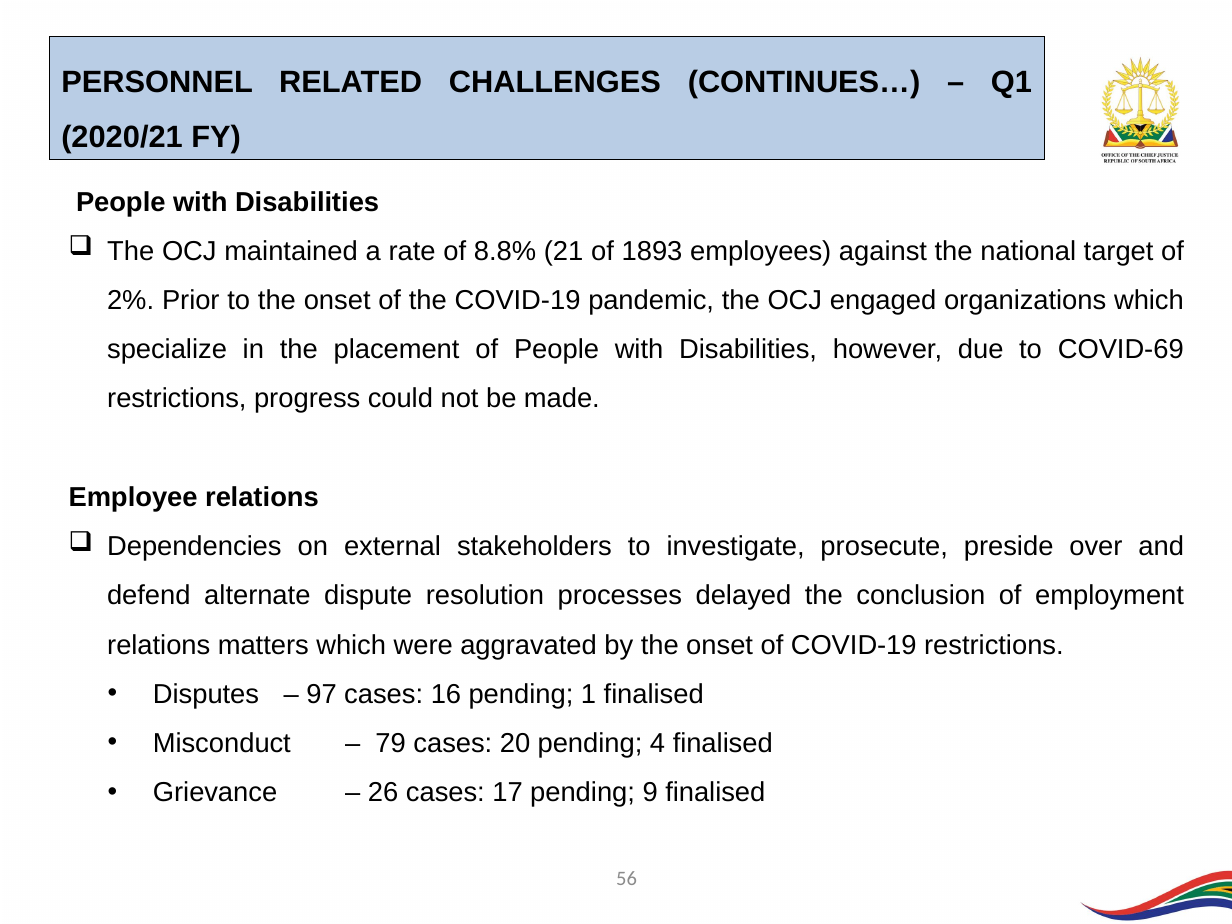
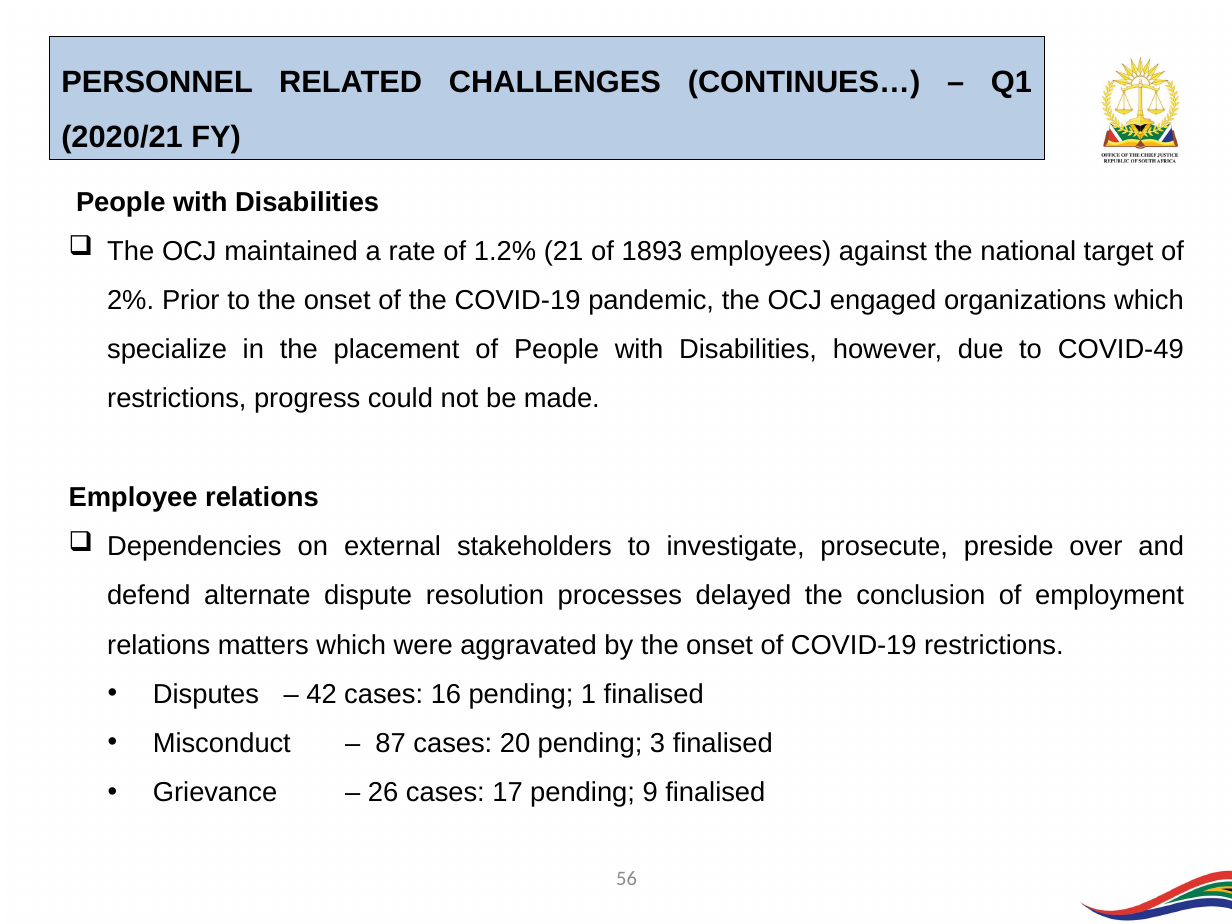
8.8%: 8.8% -> 1.2%
COVID-69: COVID-69 -> COVID-49
97: 97 -> 42
79: 79 -> 87
4: 4 -> 3
